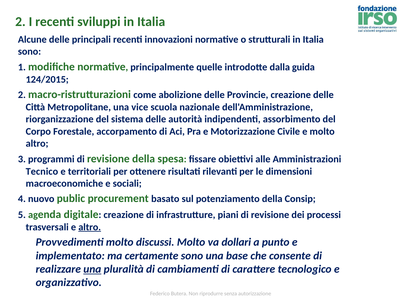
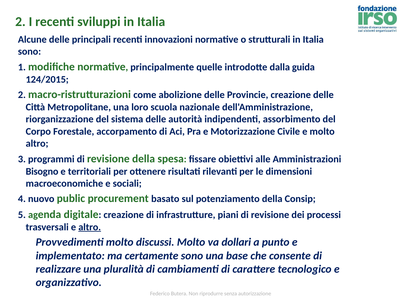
vice: vice -> loro
Tecnico: Tecnico -> Bisogno
una at (92, 270) underline: present -> none
